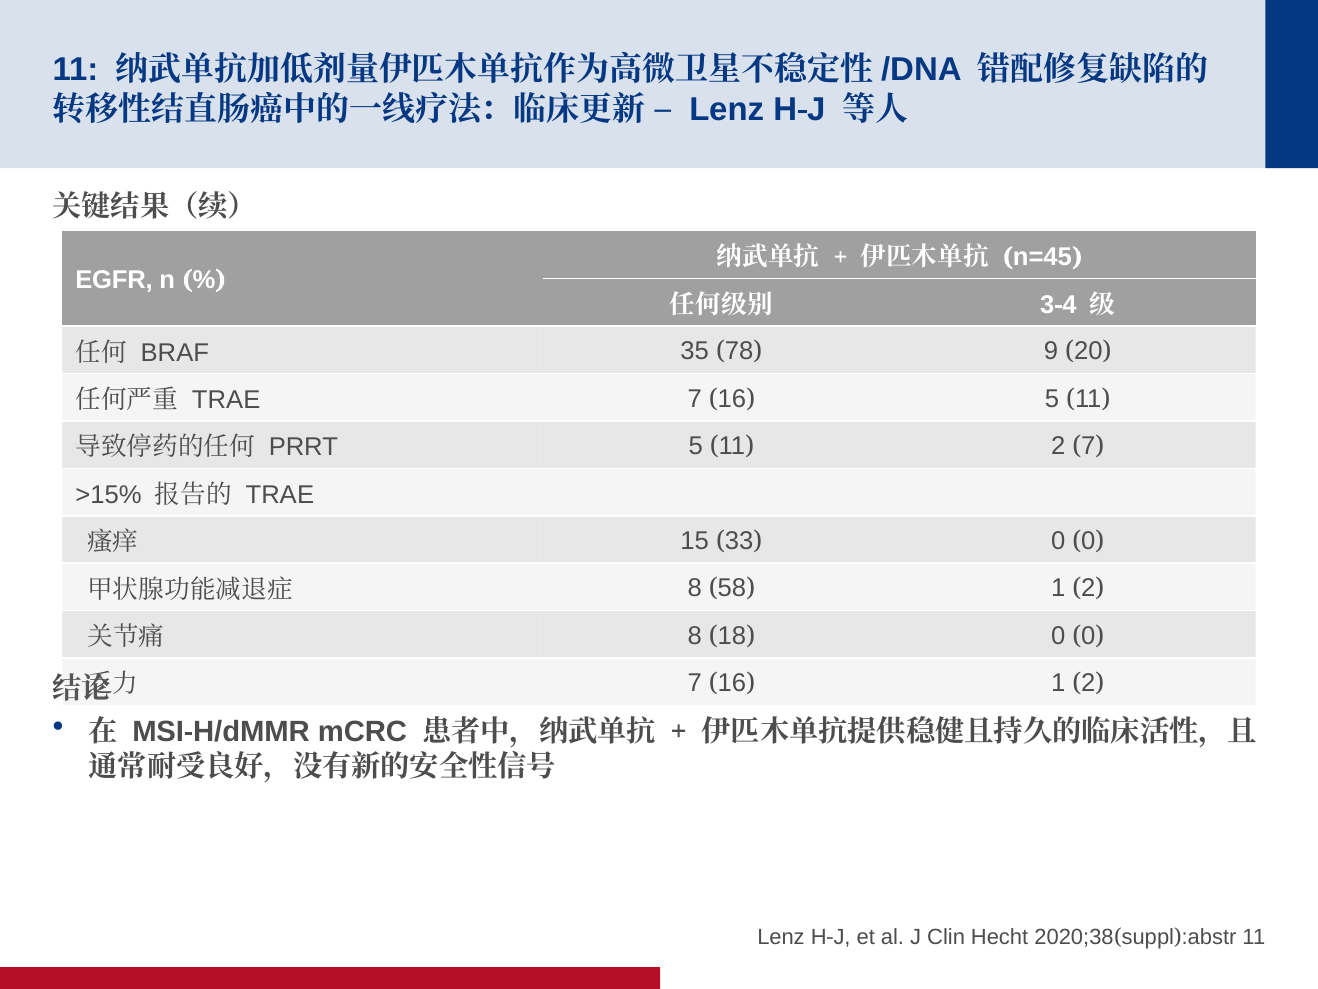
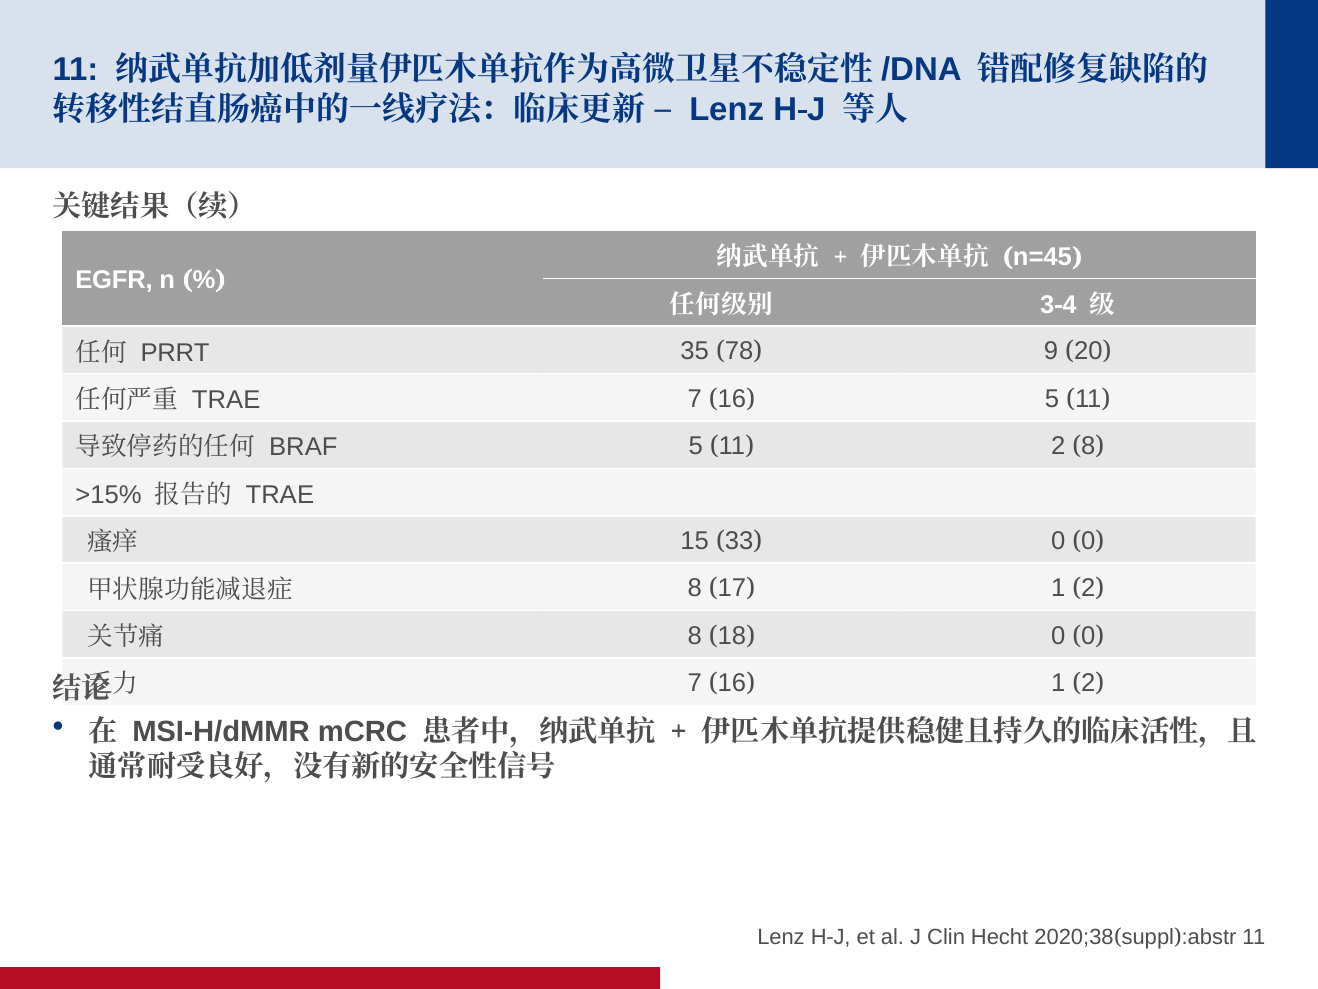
BRAF: BRAF -> PRRT
PRRT: PRRT -> BRAF
7 at (1088, 446): 7 -> 8
58: 58 -> 17
